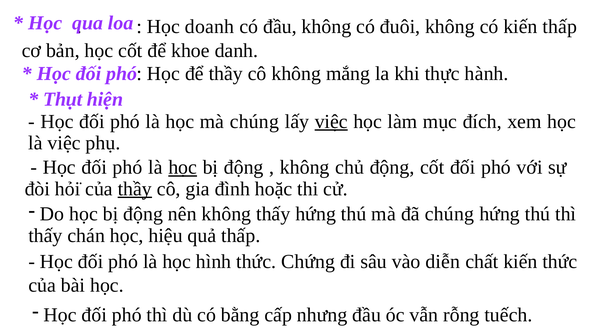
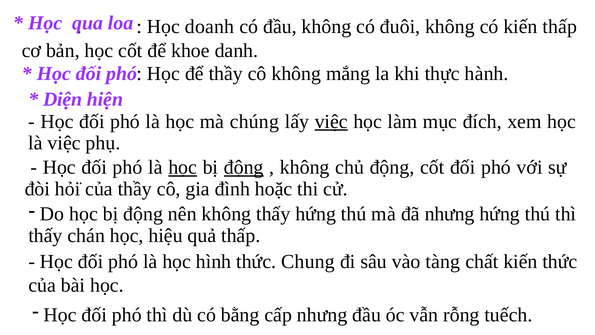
Thụt: Thụt -> Diện
động at (244, 167) underline: none -> present
thầy at (135, 189) underline: present -> none
đã chúng: chúng -> nhưng
Chứng: Chứng -> Chung
diễn: diễn -> tàng
